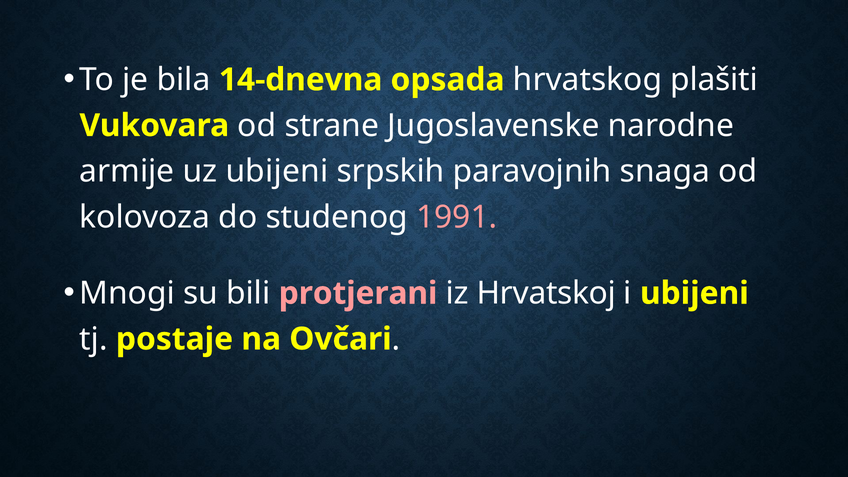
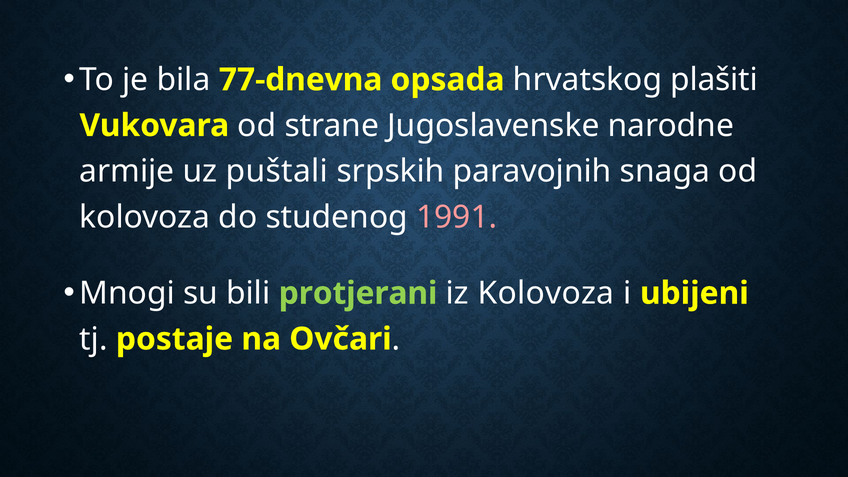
14-dnevna: 14-dnevna -> 77-dnevna
uz ubijeni: ubijeni -> puštali
protjerani colour: pink -> light green
iz Hrvatskoj: Hrvatskoj -> Kolovoza
